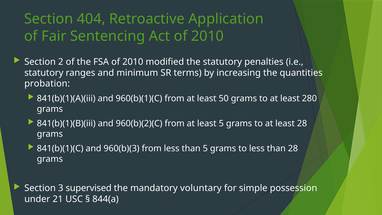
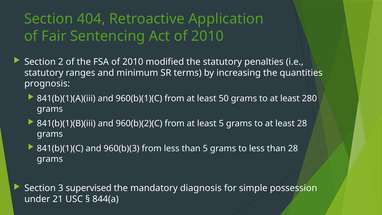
probation: probation -> prognosis
voluntary: voluntary -> diagnosis
